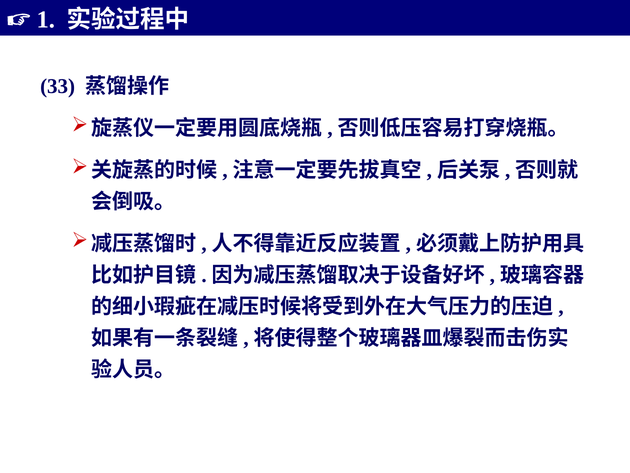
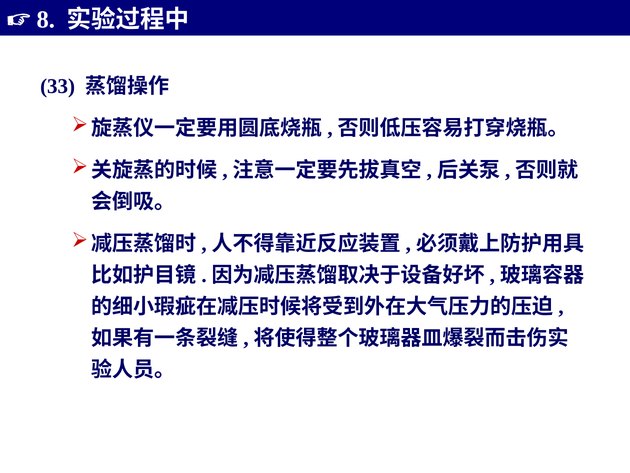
1: 1 -> 8
